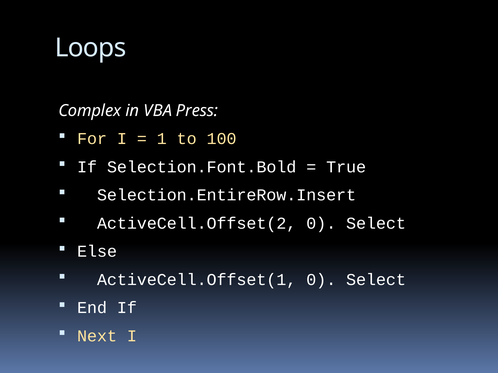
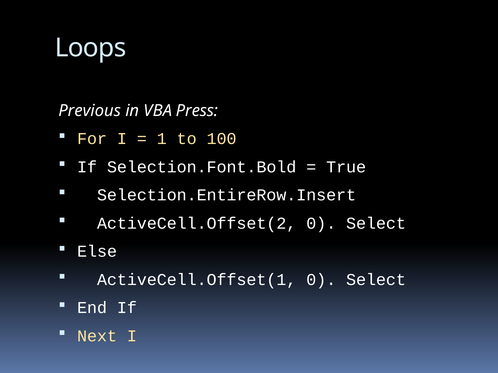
Complex: Complex -> Previous
